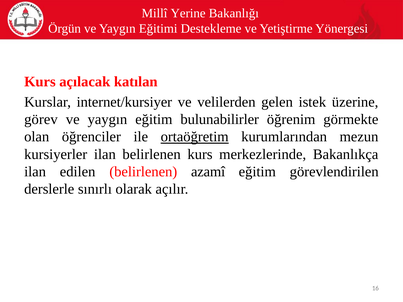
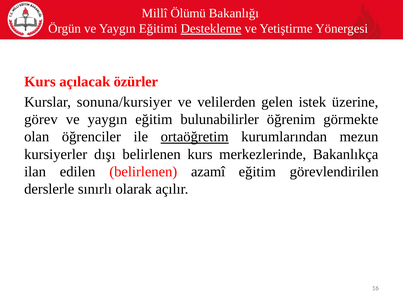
Yerine: Yerine -> Ölümü
Destekleme underline: none -> present
katılan: katılan -> özürler
internet/kursiyer: internet/kursiyer -> sonuna/kursiyer
kursiyerler ilan: ilan -> dışı
